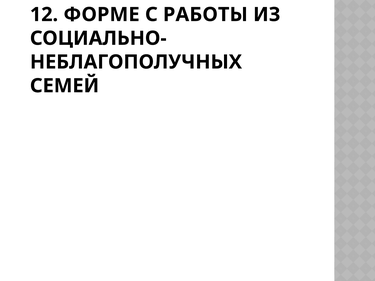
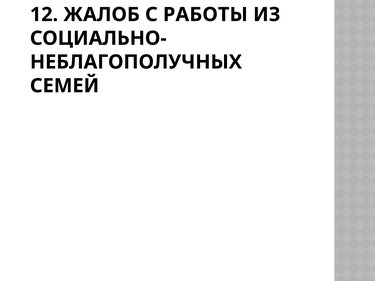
ФОРМЕ: ФОРМЕ -> ЖАЛОБ
